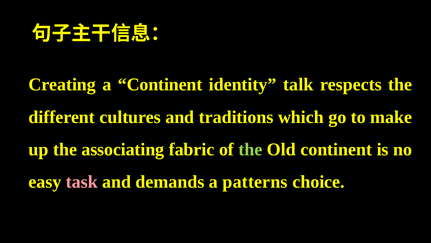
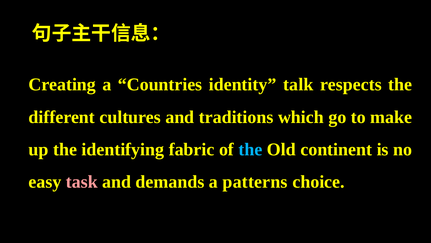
a Continent: Continent -> Countries
associating: associating -> identifying
the at (250, 149) colour: light green -> light blue
